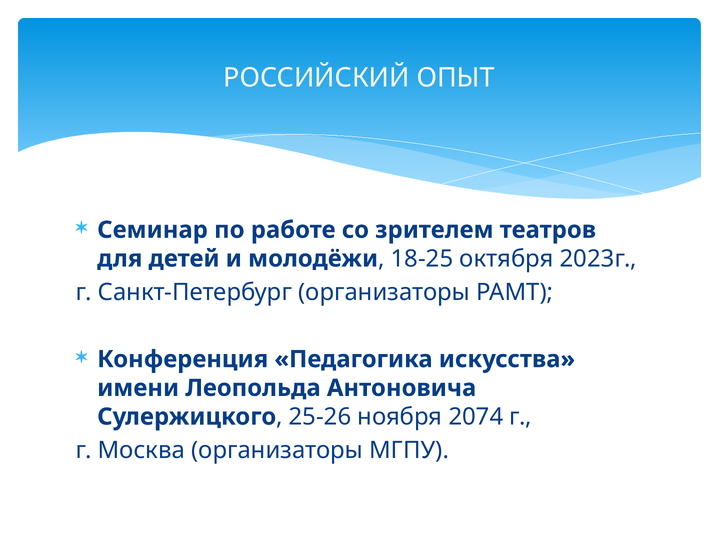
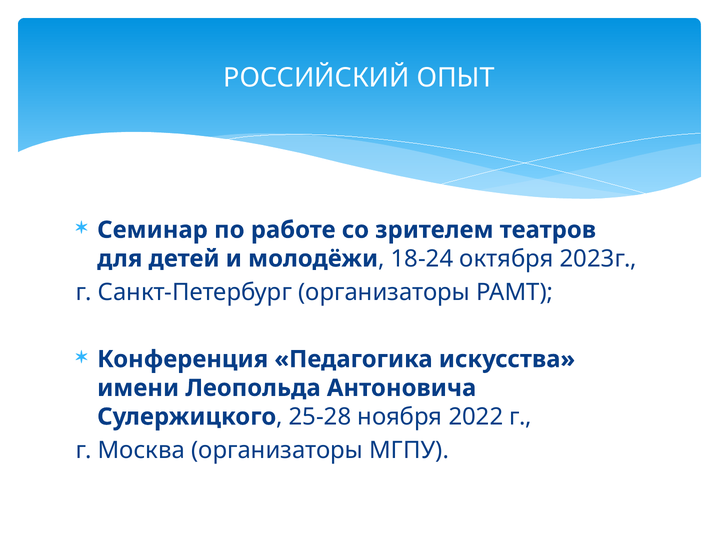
18-25: 18-25 -> 18-24
25-26: 25-26 -> 25-28
2074: 2074 -> 2022
